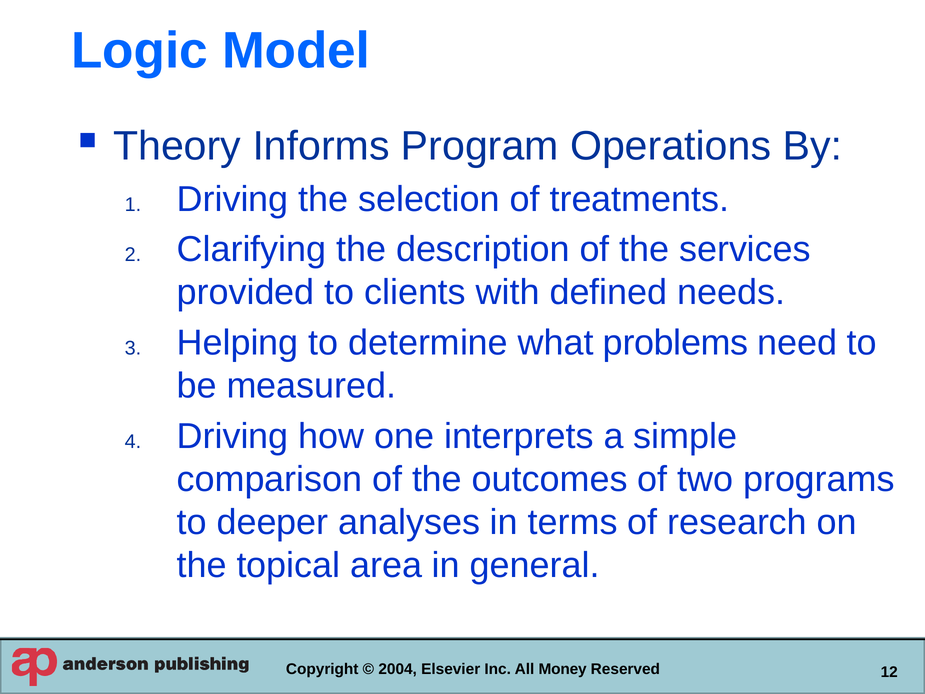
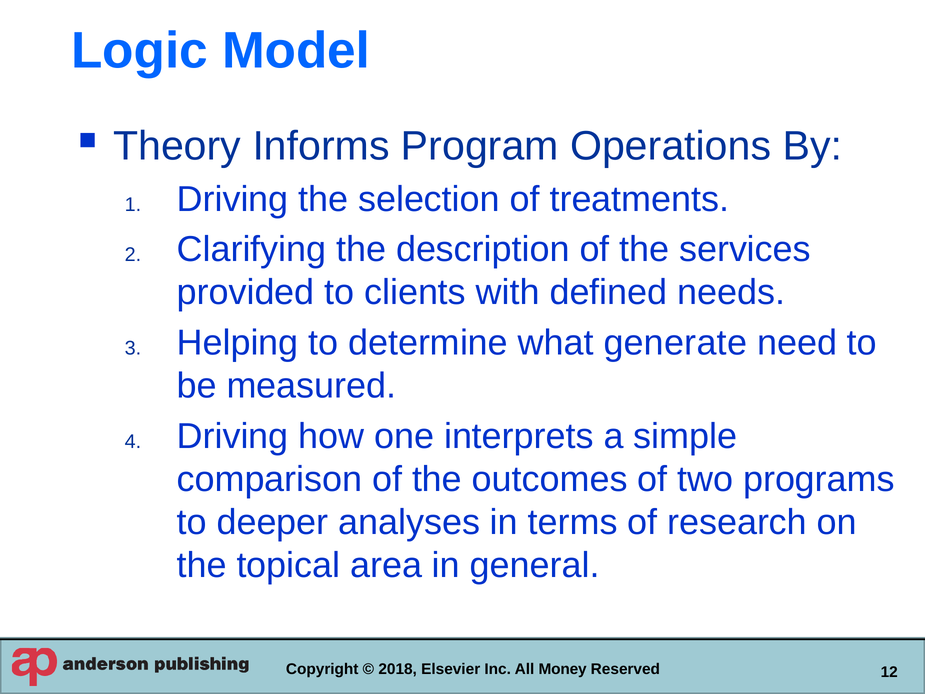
problems: problems -> generate
2004: 2004 -> 2018
